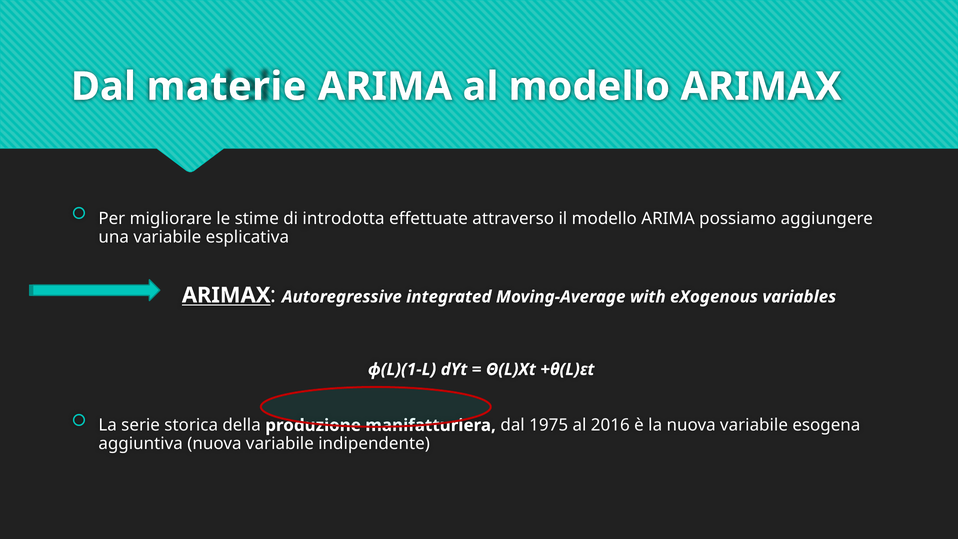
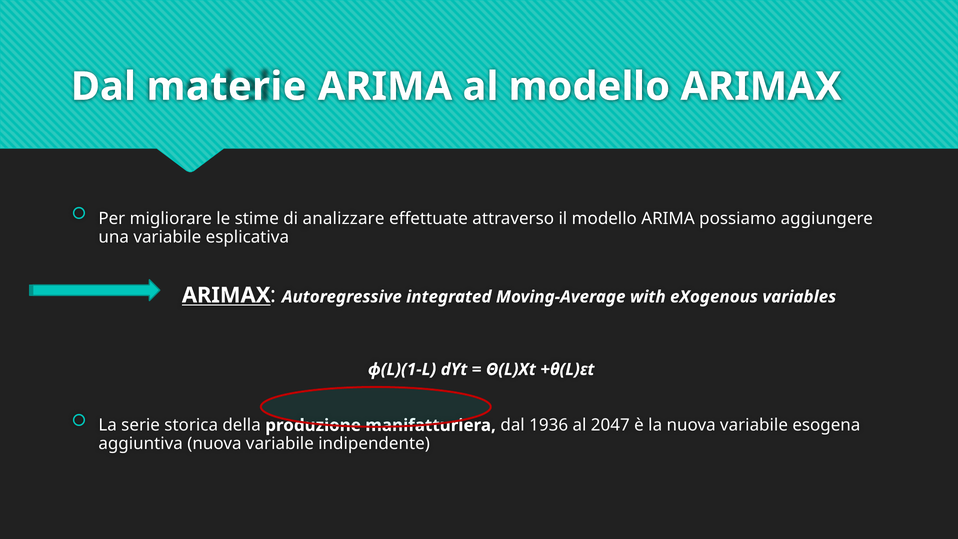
introdotta: introdotta -> analizzare
1975: 1975 -> 1936
2016: 2016 -> 2047
